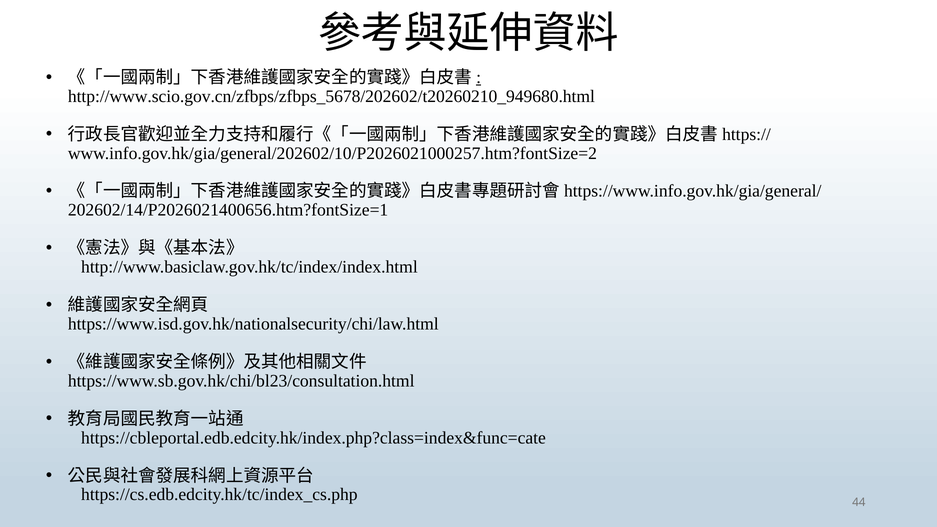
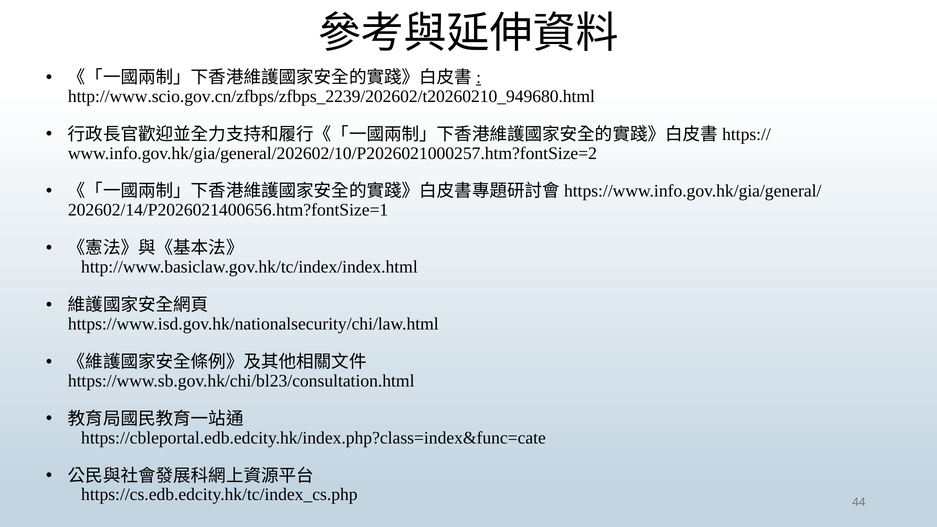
http://www.scio.gov.cn/zfbps/zfbps_5678/202602/t20260210_949680.html: http://www.scio.gov.cn/zfbps/zfbps_5678/202602/t20260210_949680.html -> http://www.scio.gov.cn/zfbps/zfbps_2239/202602/t20260210_949680.html
